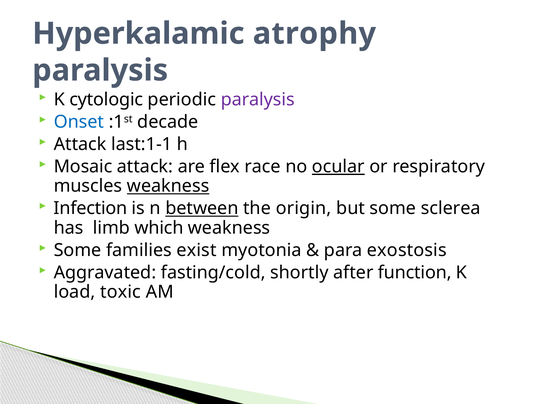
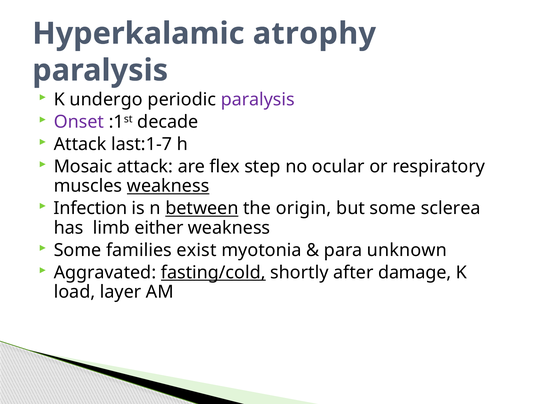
cytologic: cytologic -> undergo
Onset colour: blue -> purple
last:1-1: last:1-1 -> last:1-7
race: race -> step
ocular underline: present -> none
which: which -> either
exostosis: exostosis -> unknown
fasting/cold underline: none -> present
function: function -> damage
toxic: toxic -> layer
